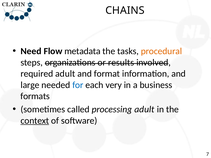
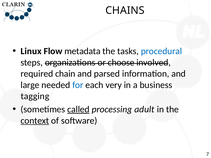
Need: Need -> Linux
procedural colour: orange -> blue
results: results -> choose
required adult: adult -> chain
format: format -> parsed
formats: formats -> tagging
called underline: none -> present
